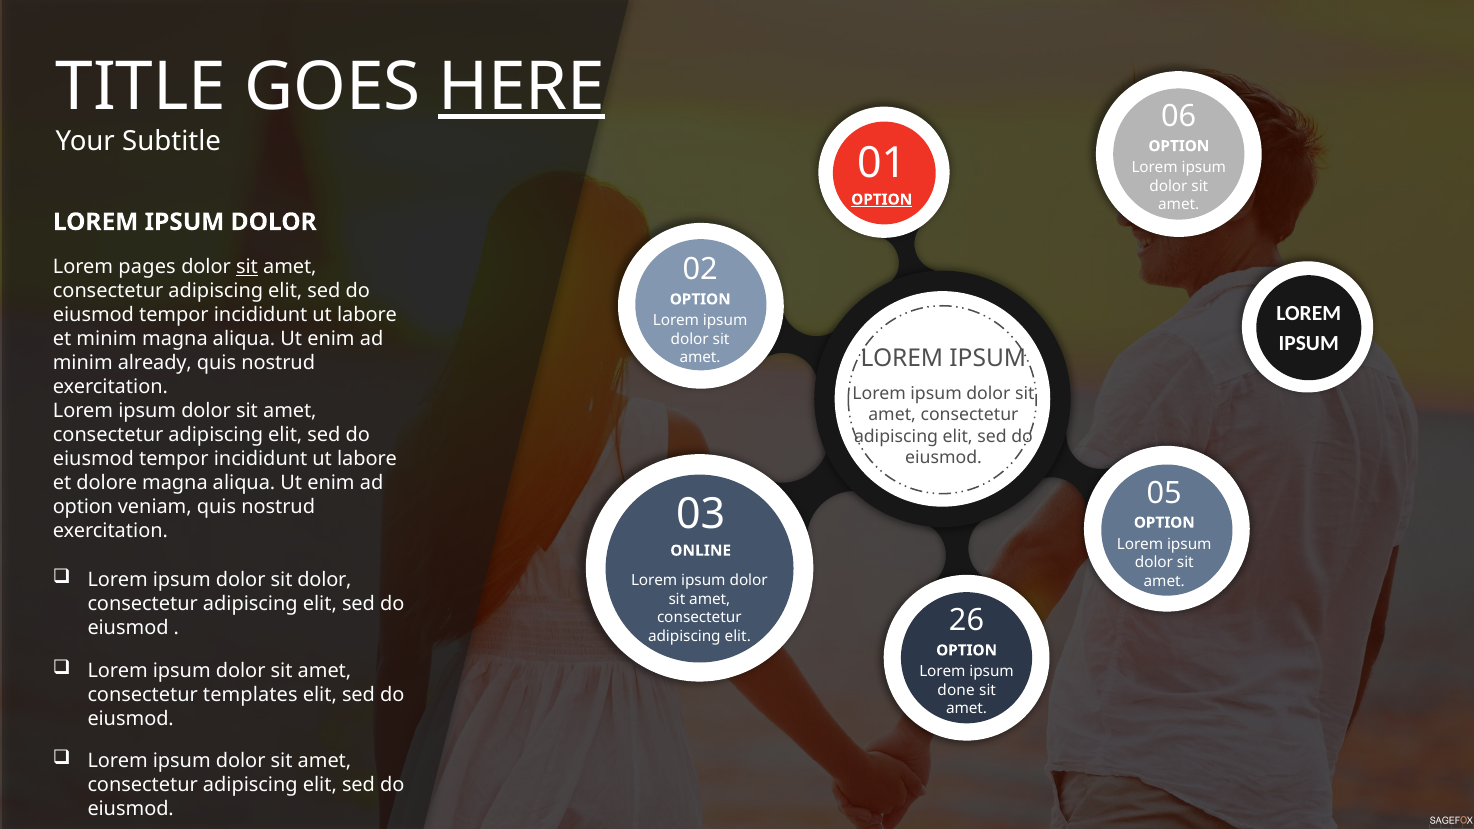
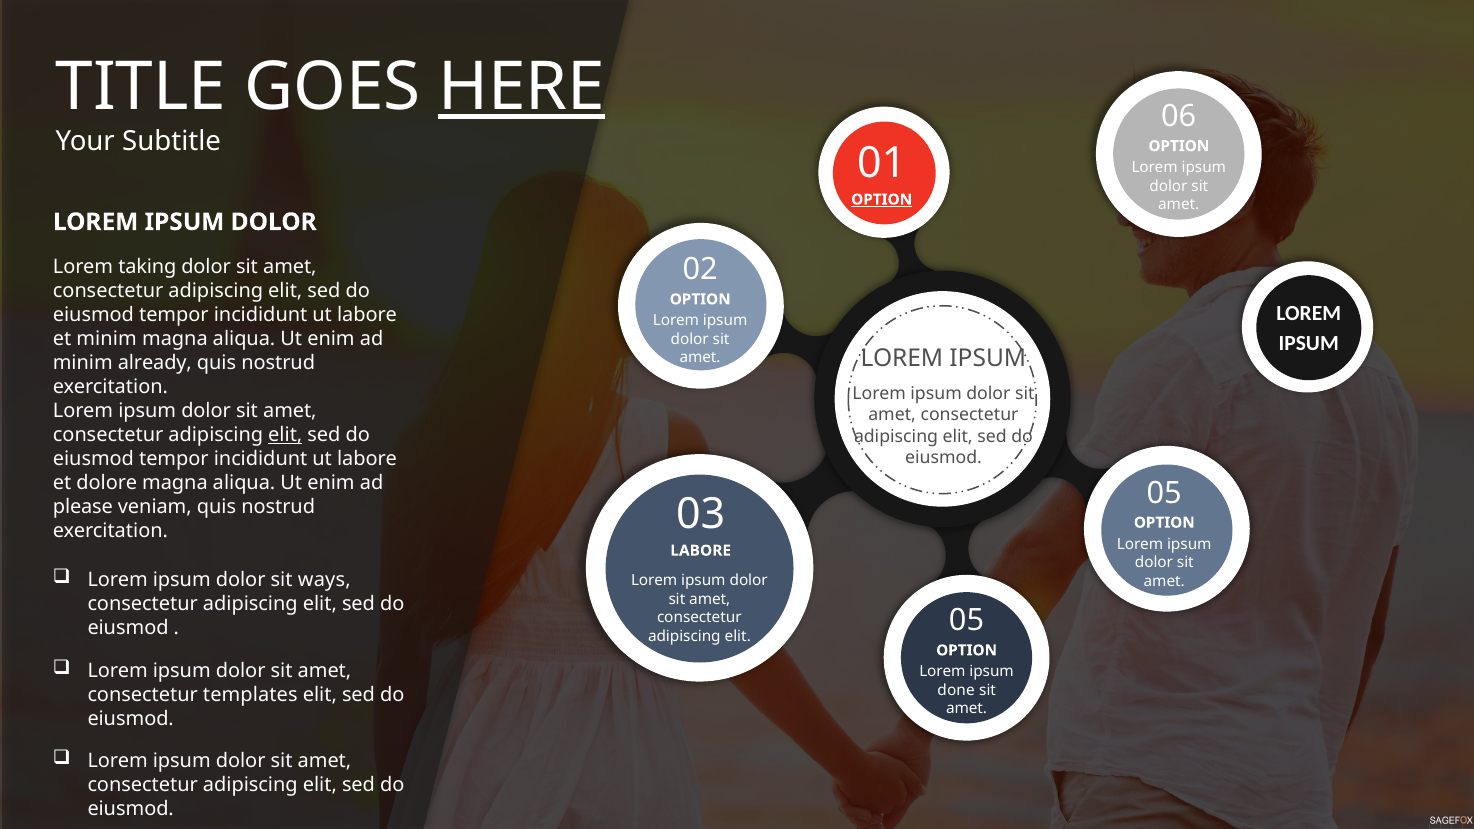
pages: pages -> taking
sit at (247, 267) underline: present -> none
elit at (285, 435) underline: none -> present
option at (83, 507): option -> please
ONLINE at (701, 551): ONLINE -> LABORE
sit dolor: dolor -> ways
elit 26: 26 -> 05
